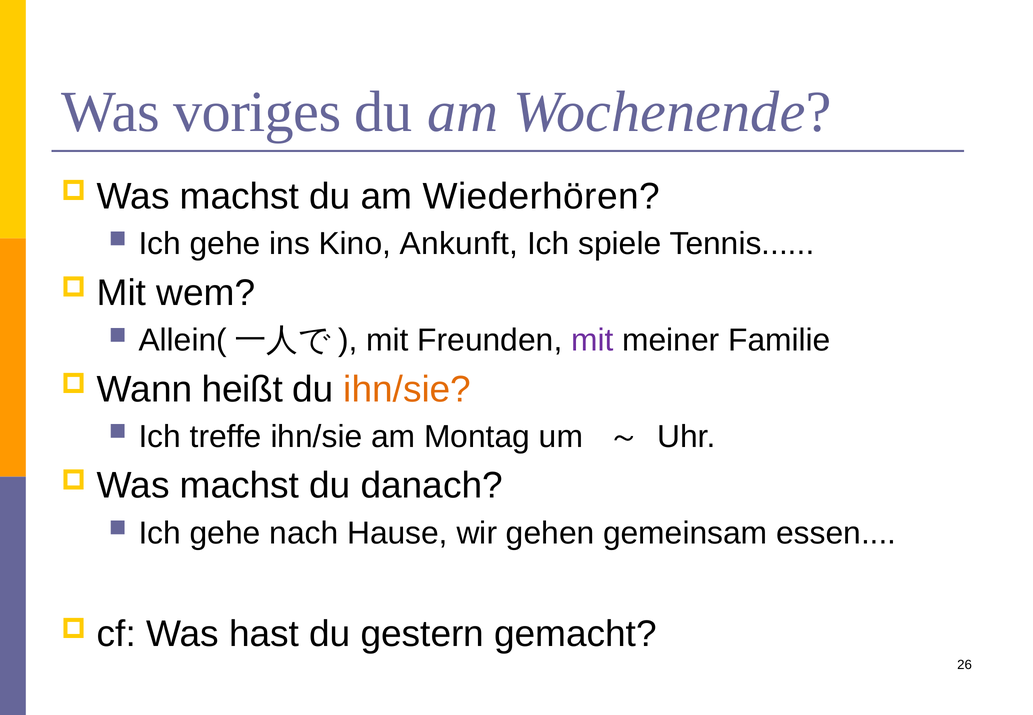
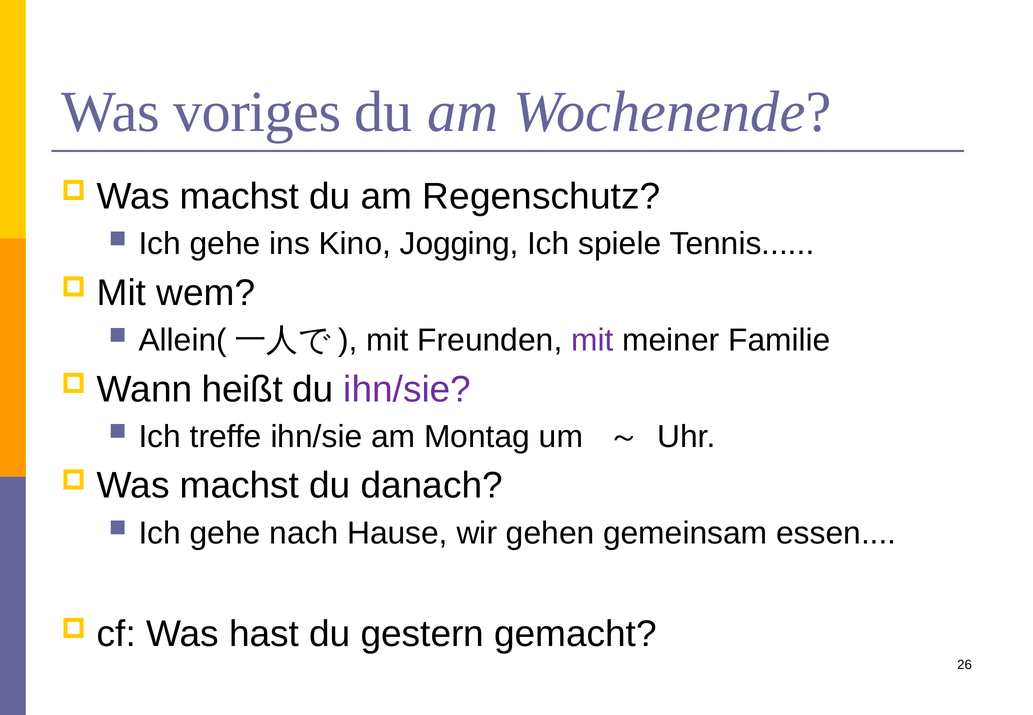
Wiederhören: Wiederhören -> Regenschutz
Ankunft: Ankunft -> Jogging
ihn/sie at (407, 389) colour: orange -> purple
